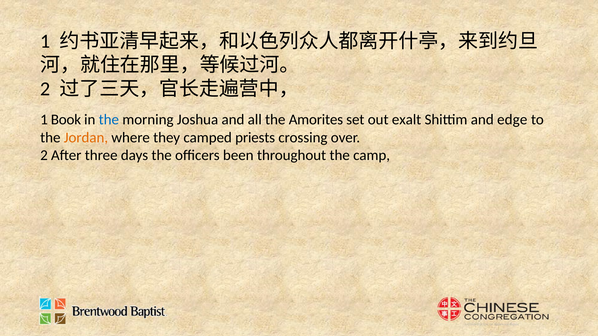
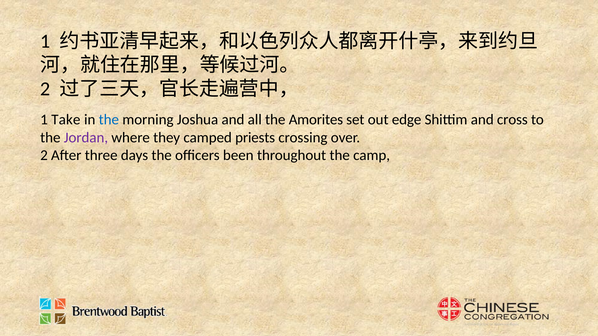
Book: Book -> Take
exalt: exalt -> edge
edge: edge -> cross
Jordan colour: orange -> purple
